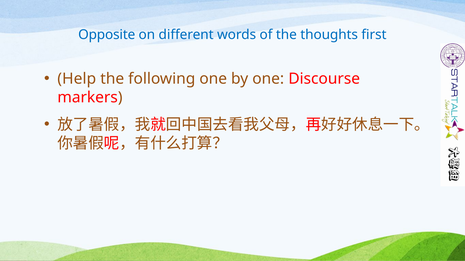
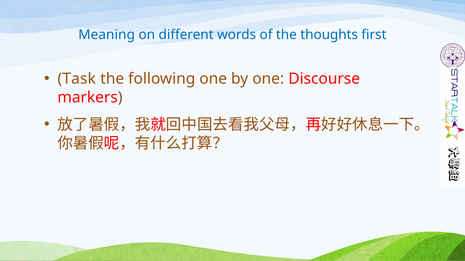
Opposite: Opposite -> Meaning
Help: Help -> Task
